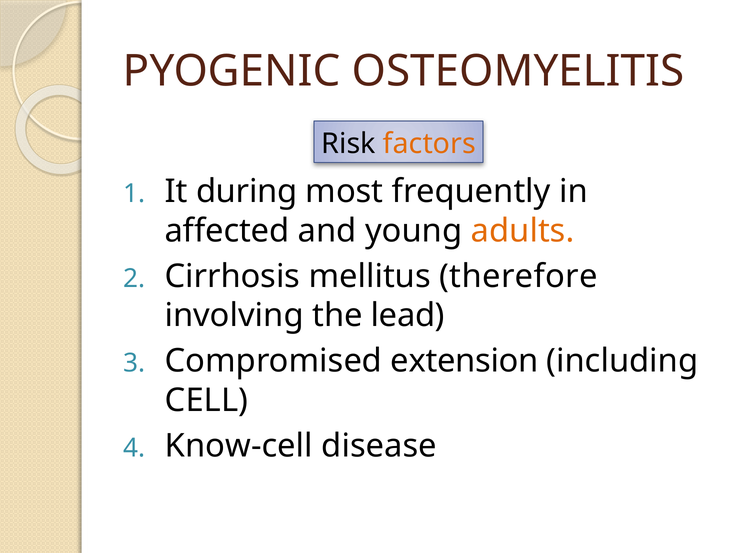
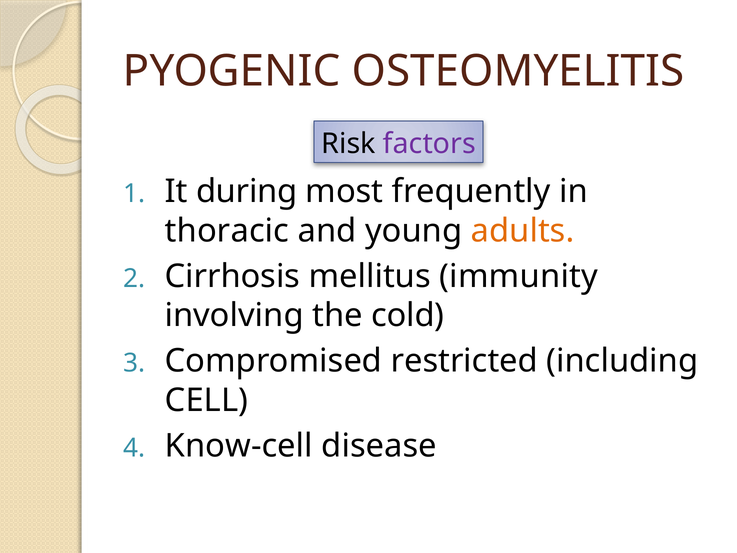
factors colour: orange -> purple
affected: affected -> thoracic
therefore: therefore -> immunity
lead: lead -> cold
extension: extension -> restricted
